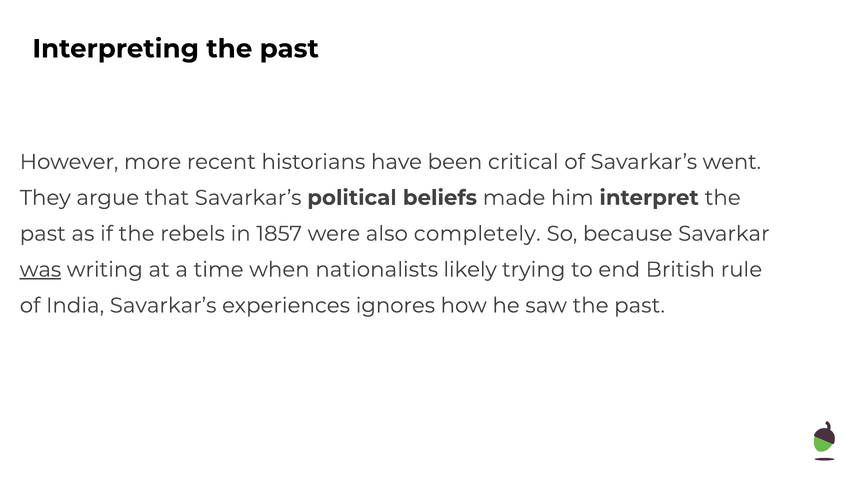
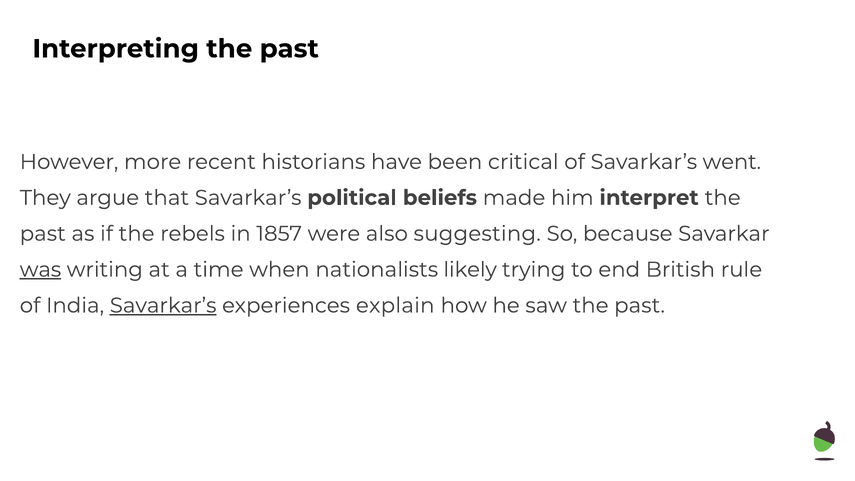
completely: completely -> suggesting
Savarkar’s at (163, 305) underline: none -> present
ignores: ignores -> explain
